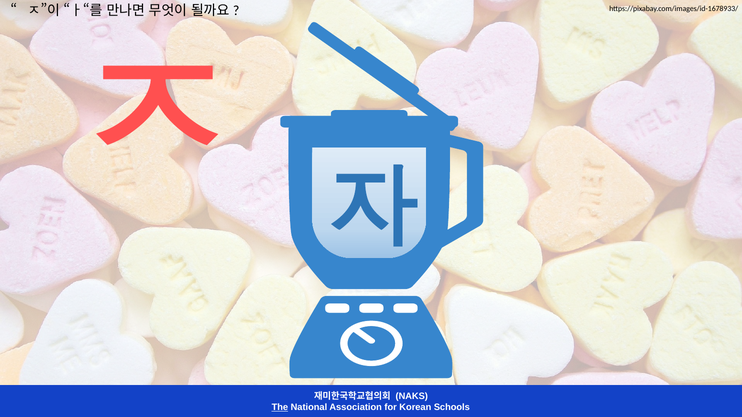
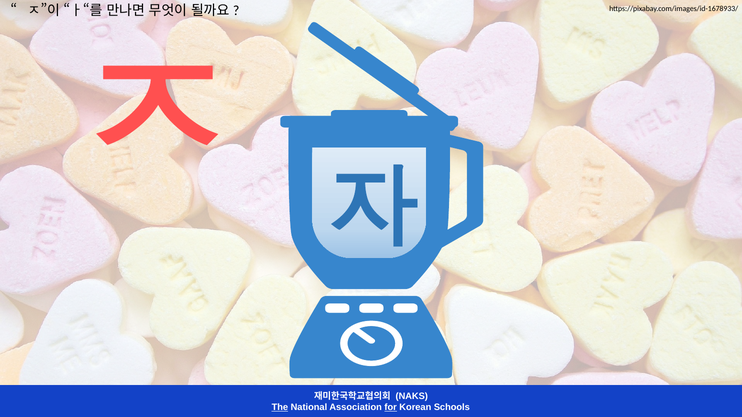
for underline: none -> present
